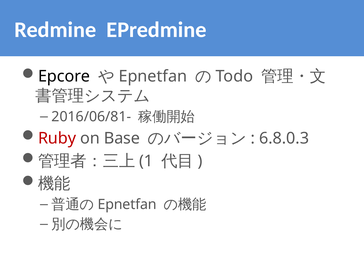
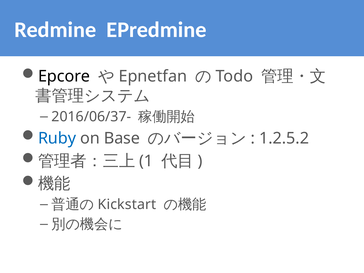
2016/06/81-: 2016/06/81- -> 2016/06/37-
Ruby colour: red -> blue
6.8.0.3: 6.8.0.3 -> 1.2.5.2
Epnetfan at (127, 204): Epnetfan -> Kickstart
